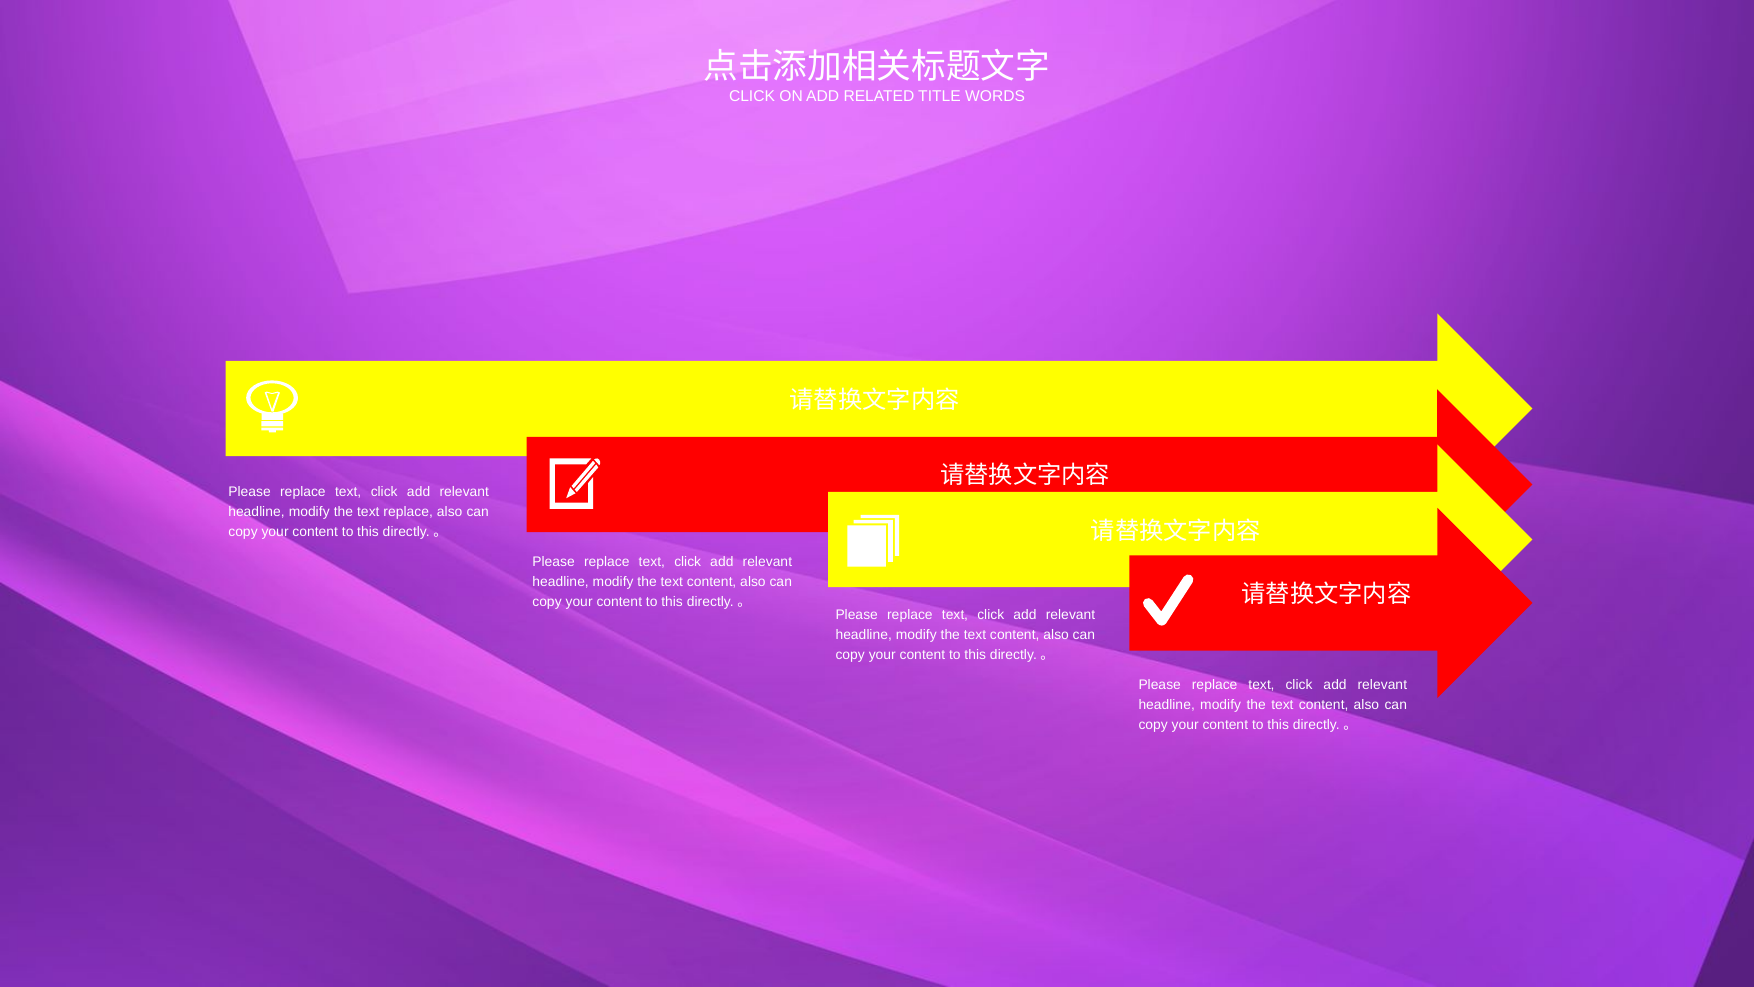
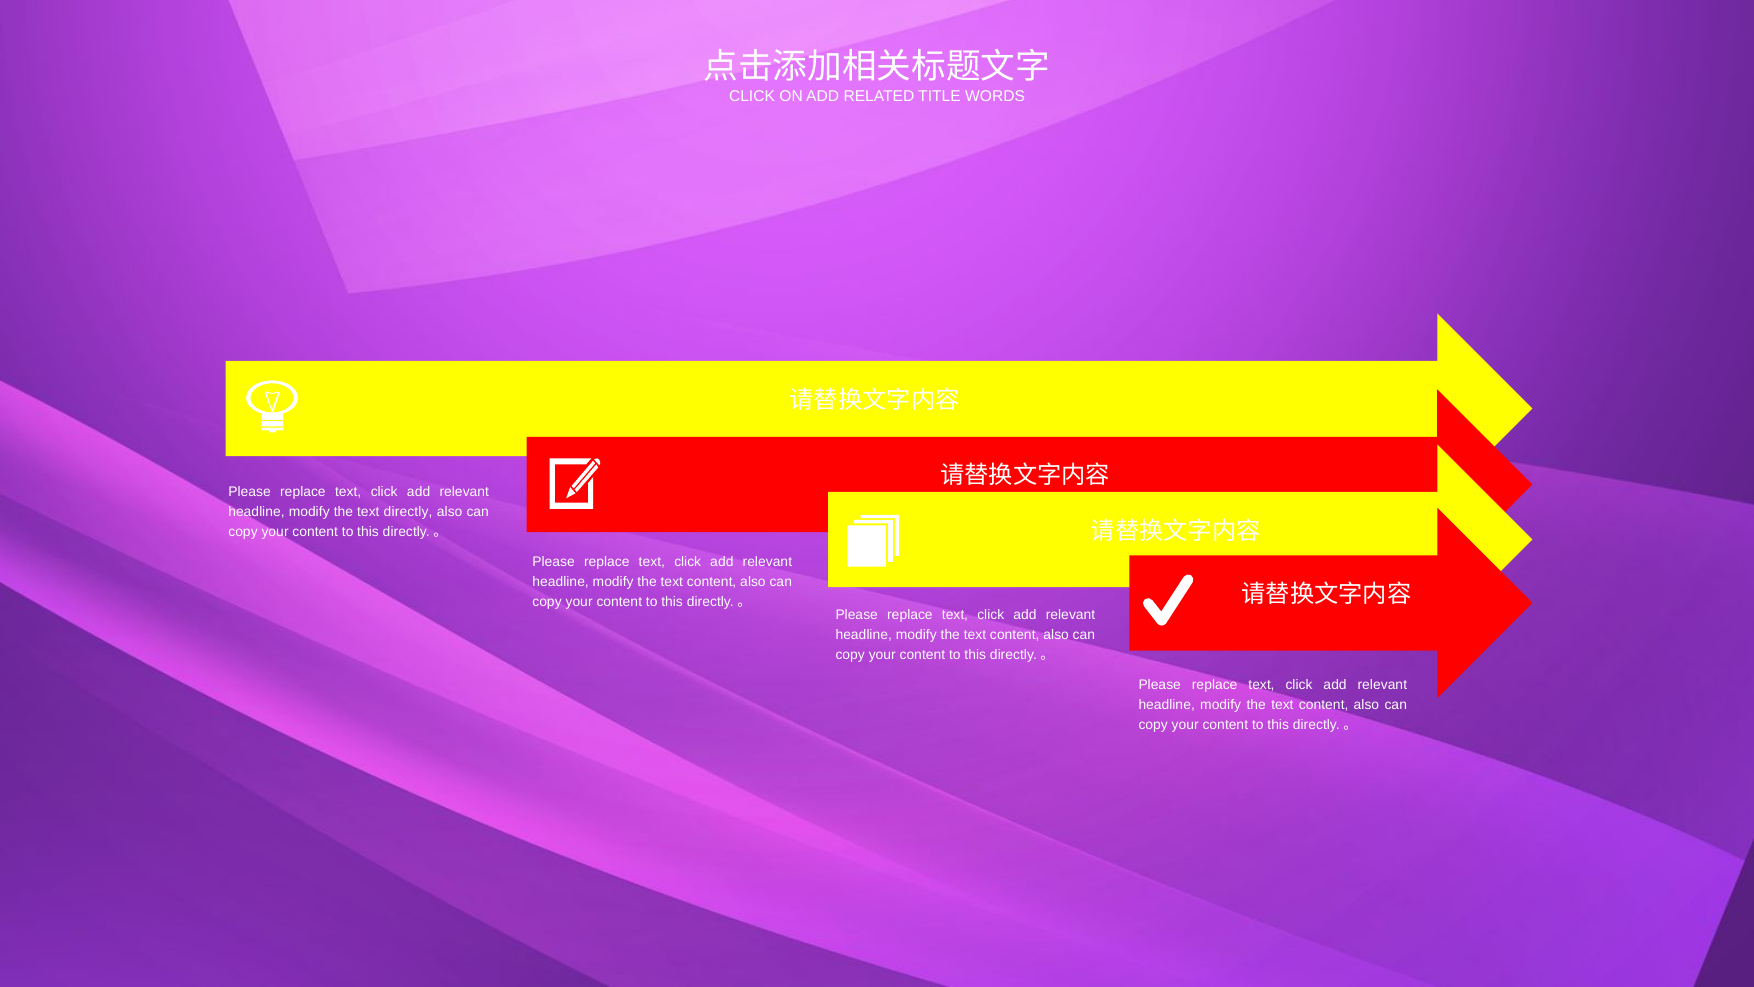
text replace: replace -> directly
